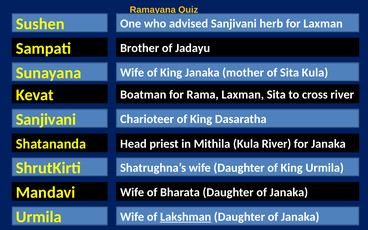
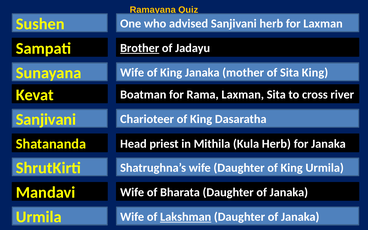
Brother underline: none -> present
Sita Kula: Kula -> King
Kula River: River -> Herb
